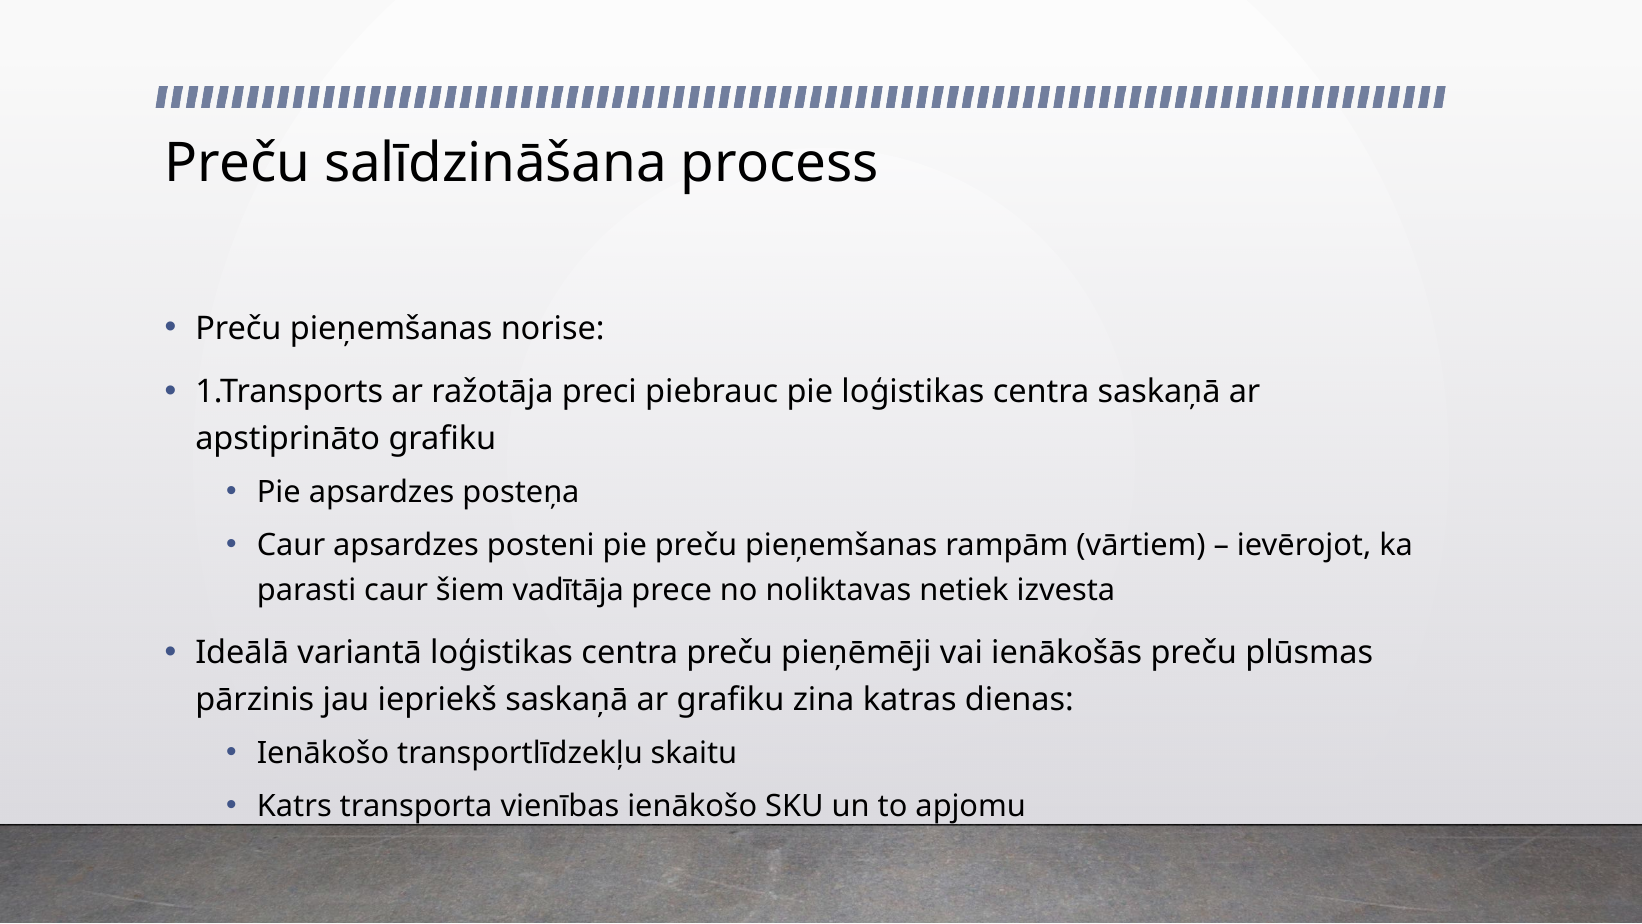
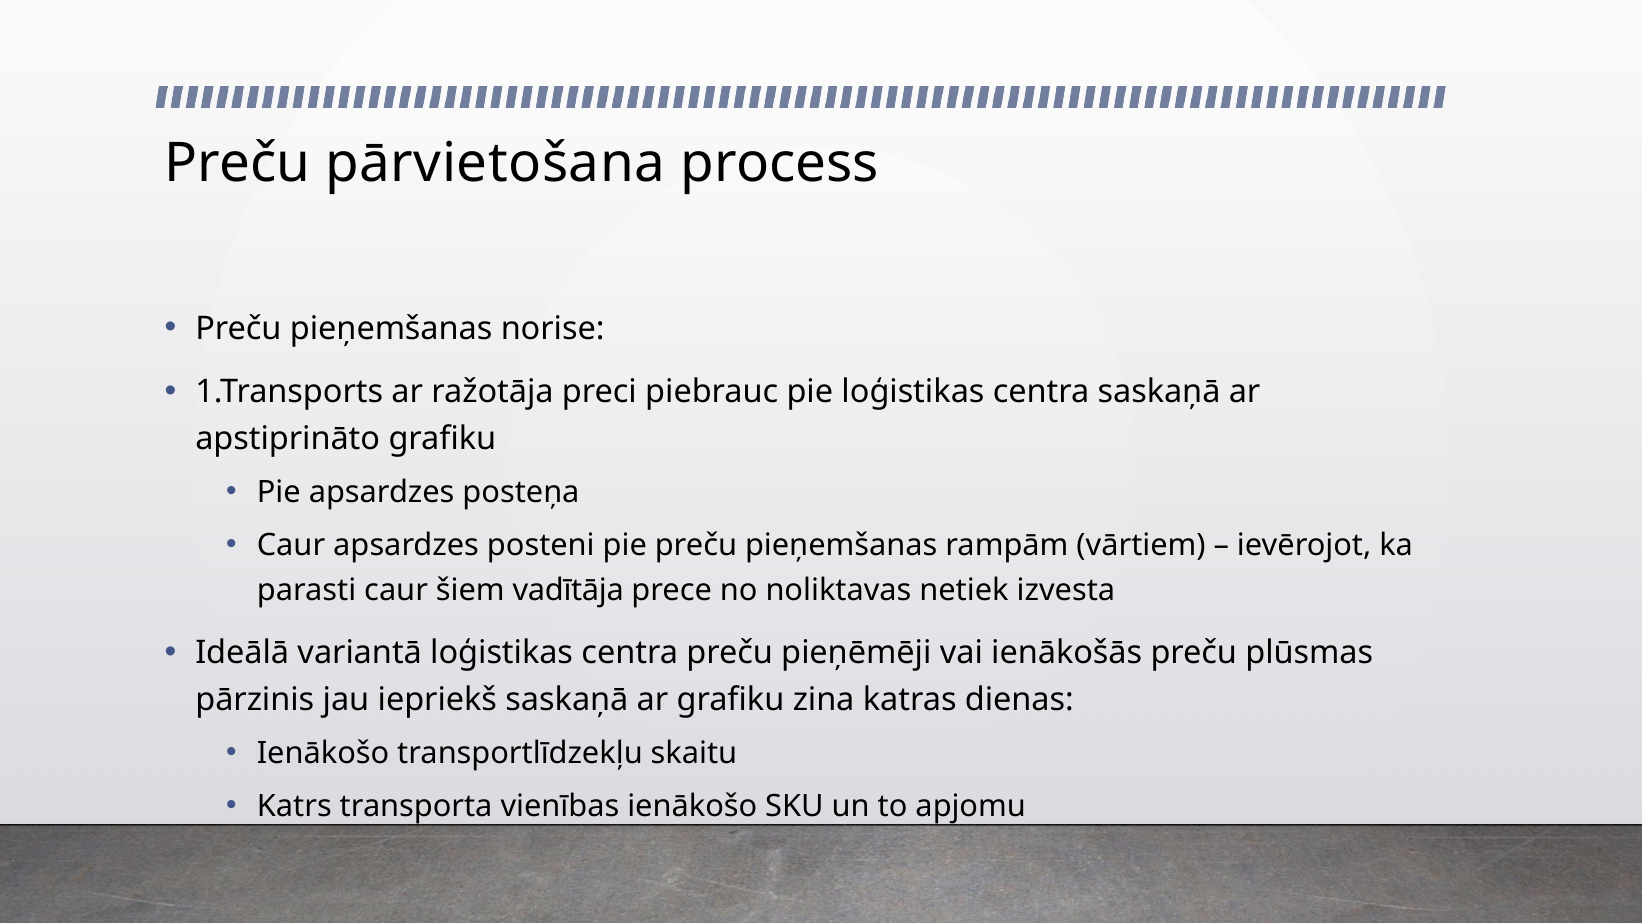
salīdzināšana: salīdzināšana -> pārvietošana
